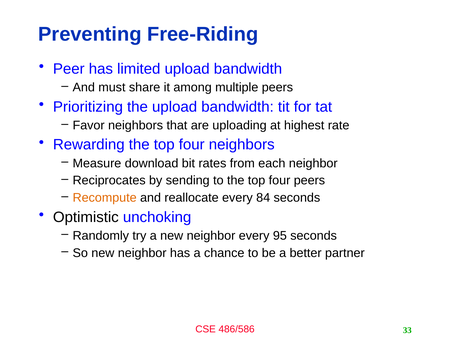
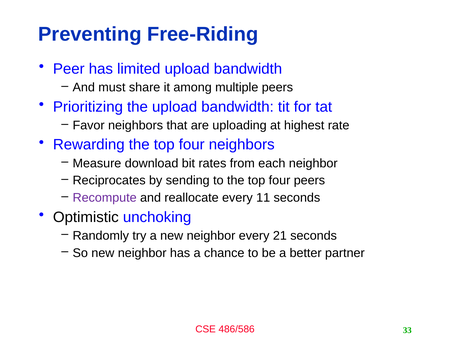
Recompute colour: orange -> purple
84: 84 -> 11
95: 95 -> 21
